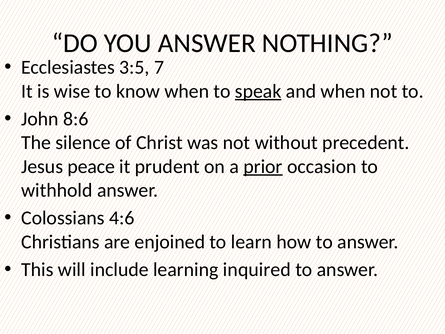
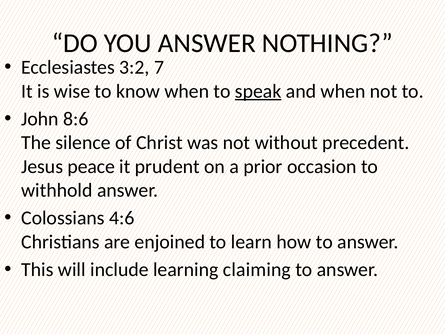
3:5: 3:5 -> 3:2
prior underline: present -> none
inquired: inquired -> claiming
